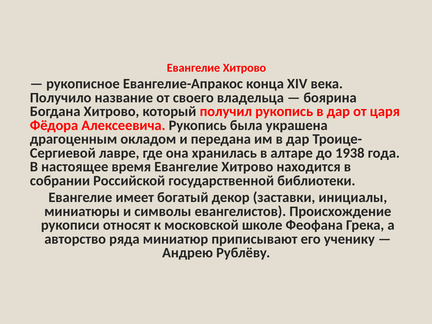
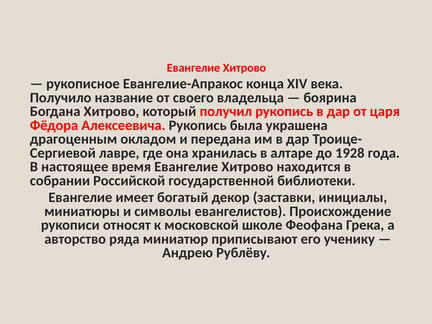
1938: 1938 -> 1928
